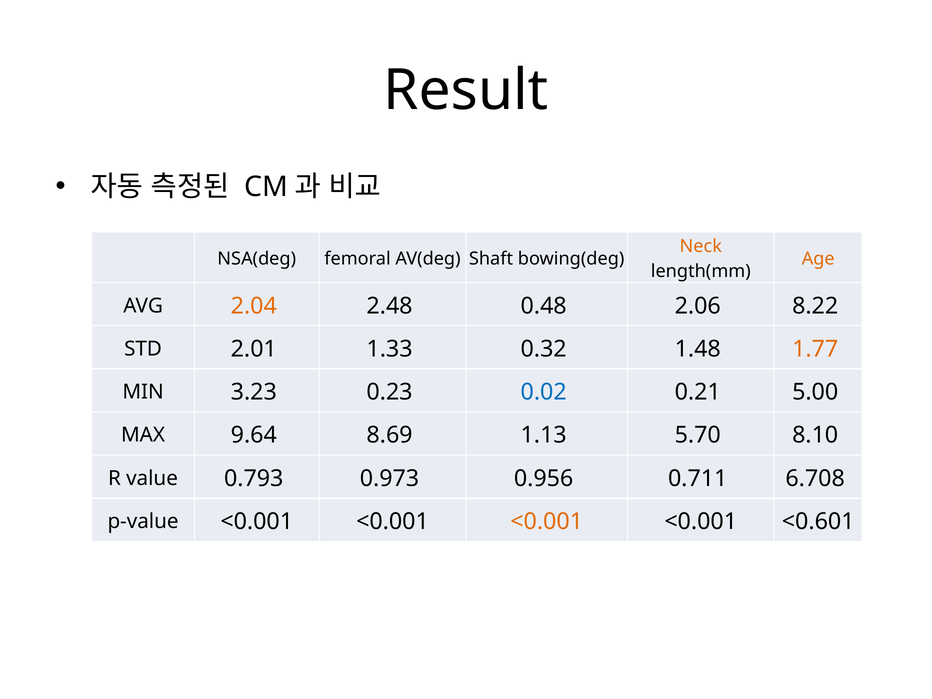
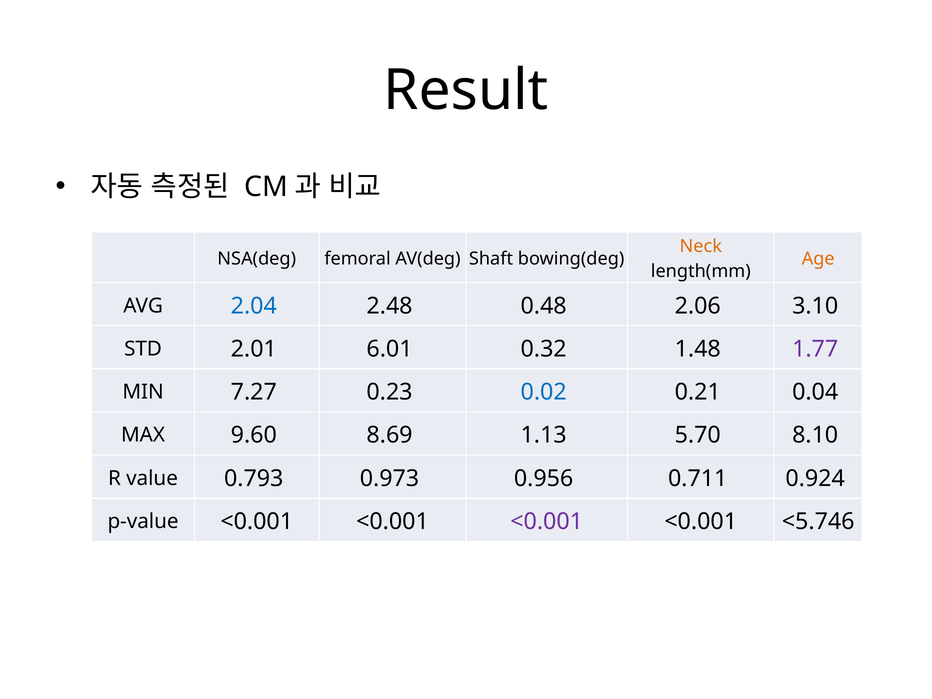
2.04 colour: orange -> blue
8.22: 8.22 -> 3.10
1.33: 1.33 -> 6.01
1.77 colour: orange -> purple
3.23: 3.23 -> 7.27
5.00: 5.00 -> 0.04
9.64: 9.64 -> 9.60
6.708: 6.708 -> 0.924
<0.001 at (547, 522) colour: orange -> purple
<0.601: <0.601 -> <5.746
